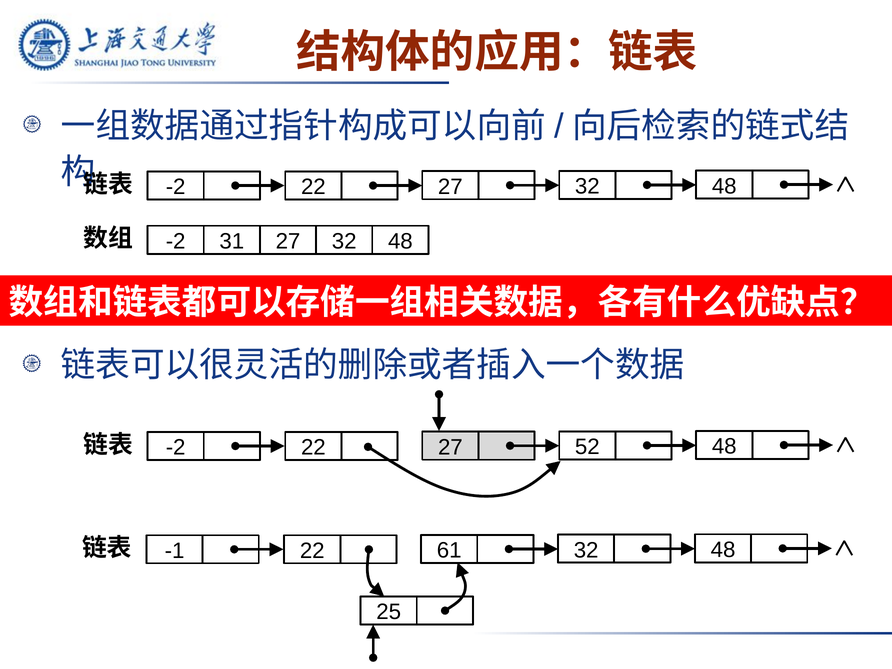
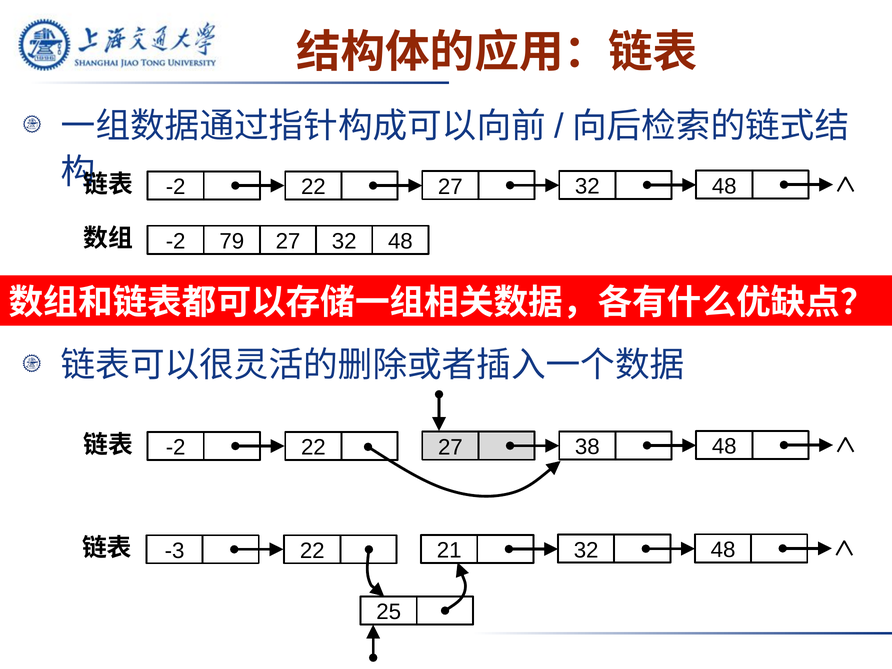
31: 31 -> 79
52: 52 -> 38
-1: -1 -> -3
61: 61 -> 21
